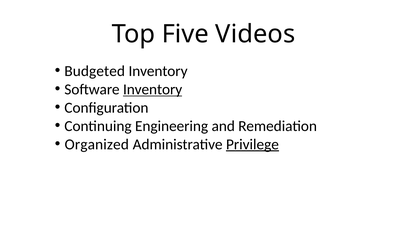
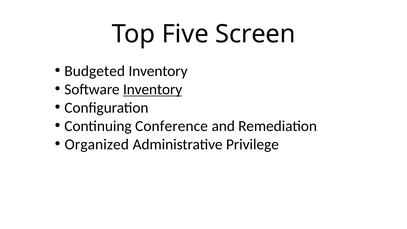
Videos: Videos -> Screen
Engineering: Engineering -> Conference
Privilege underline: present -> none
